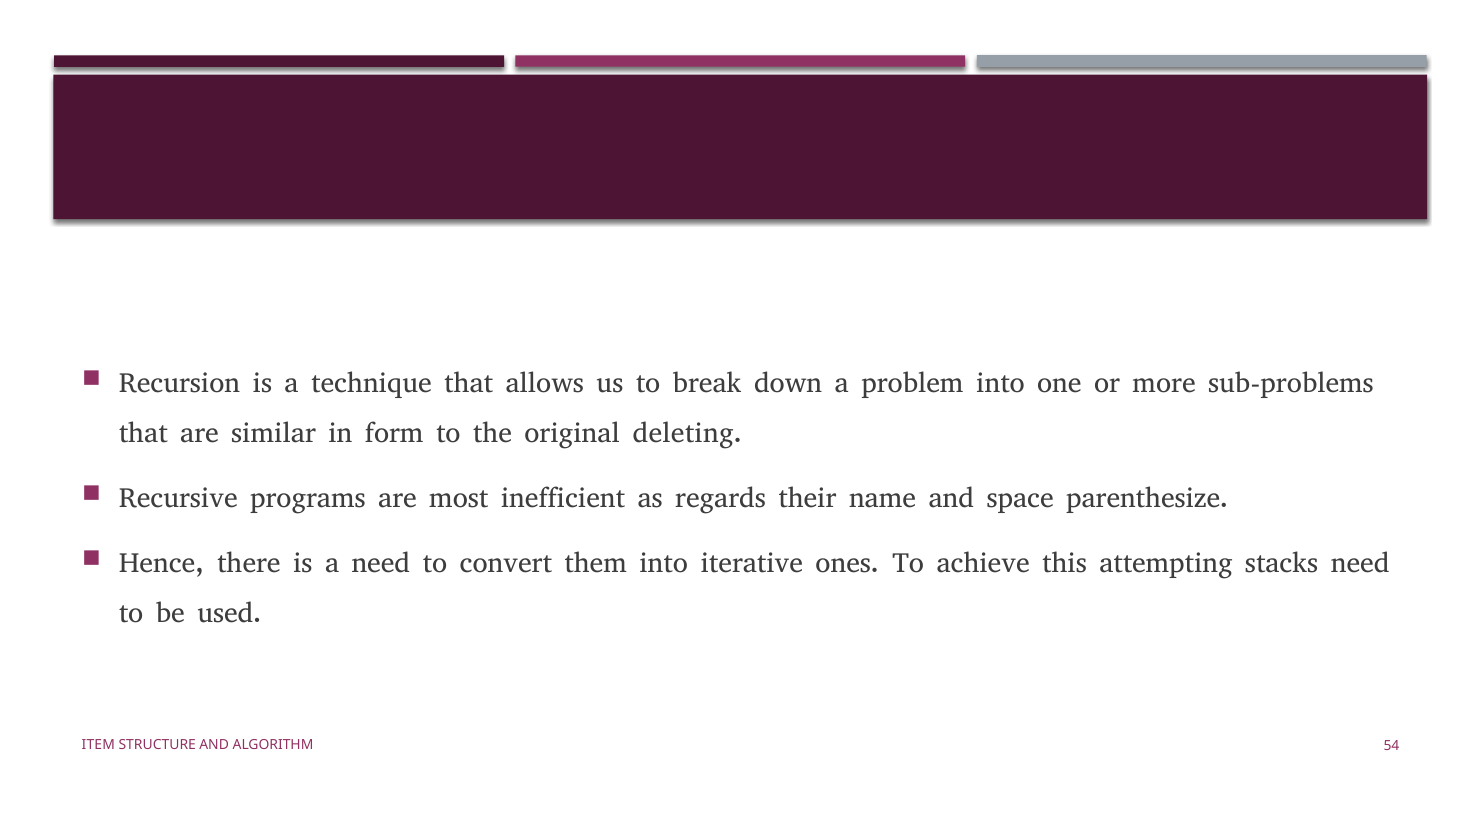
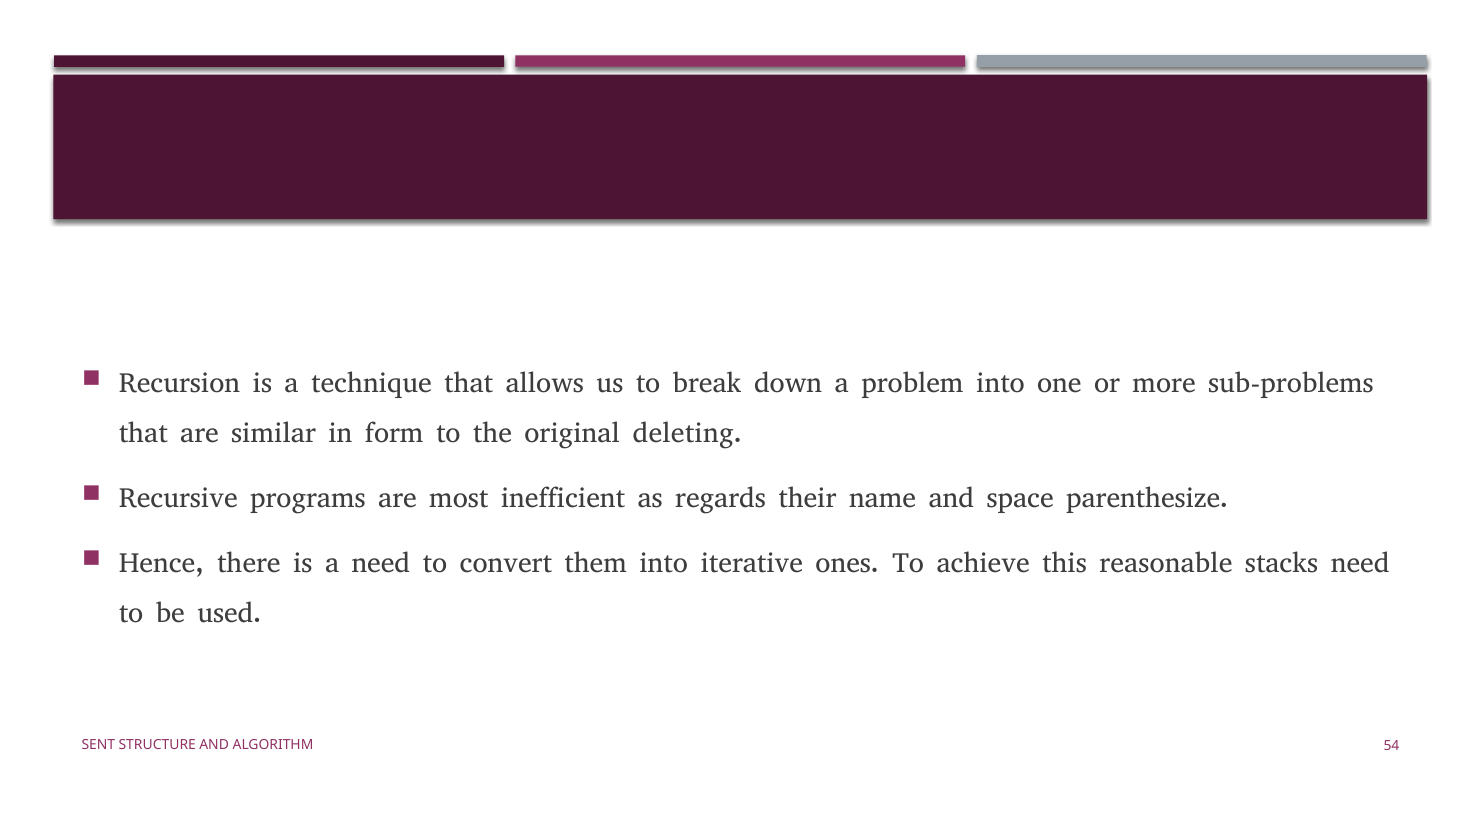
attempting: attempting -> reasonable
ITEM: ITEM -> SENT
